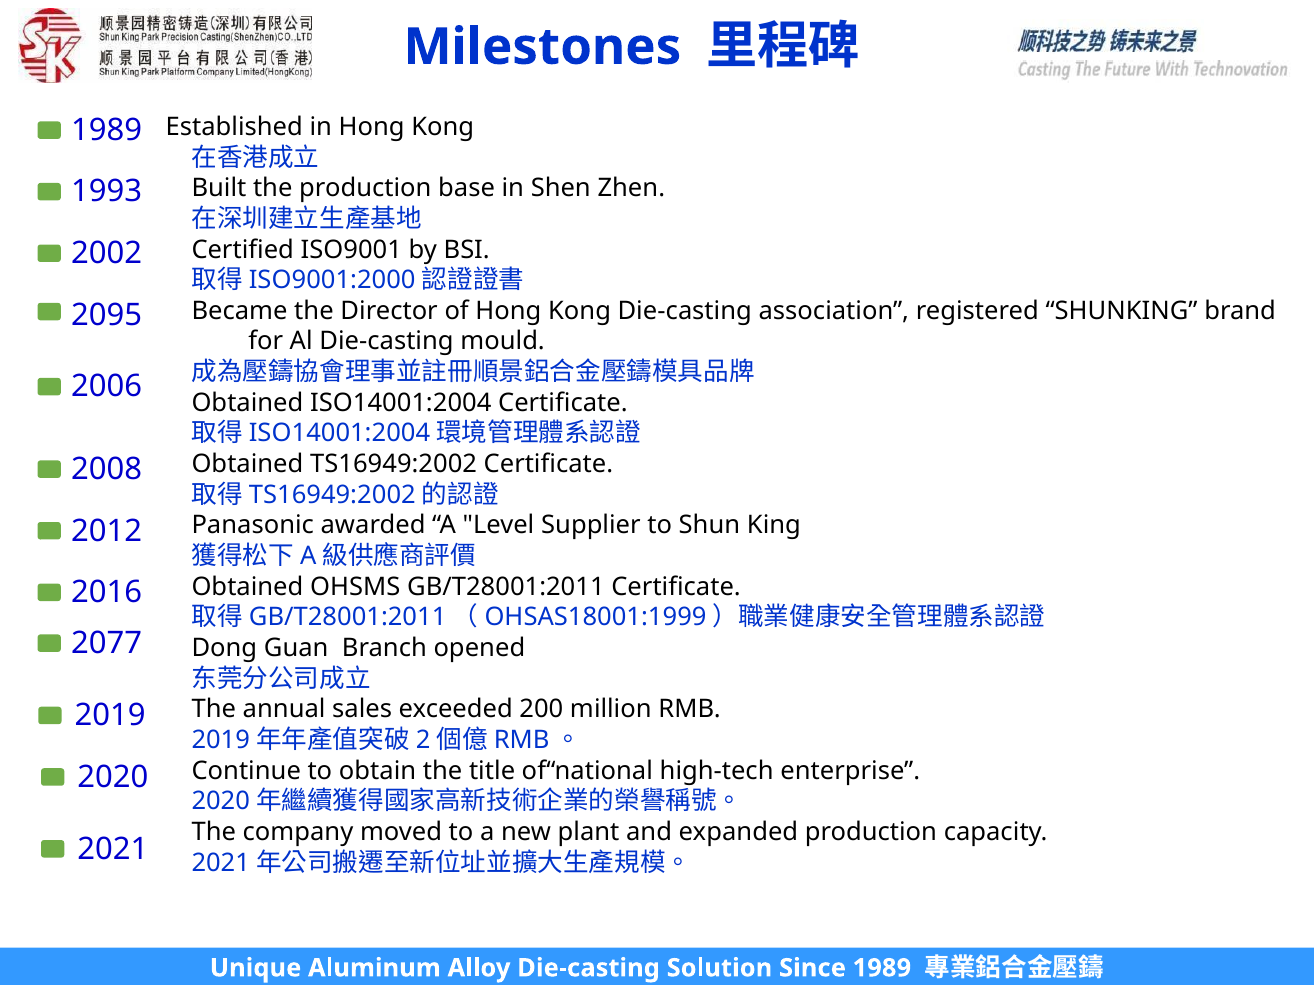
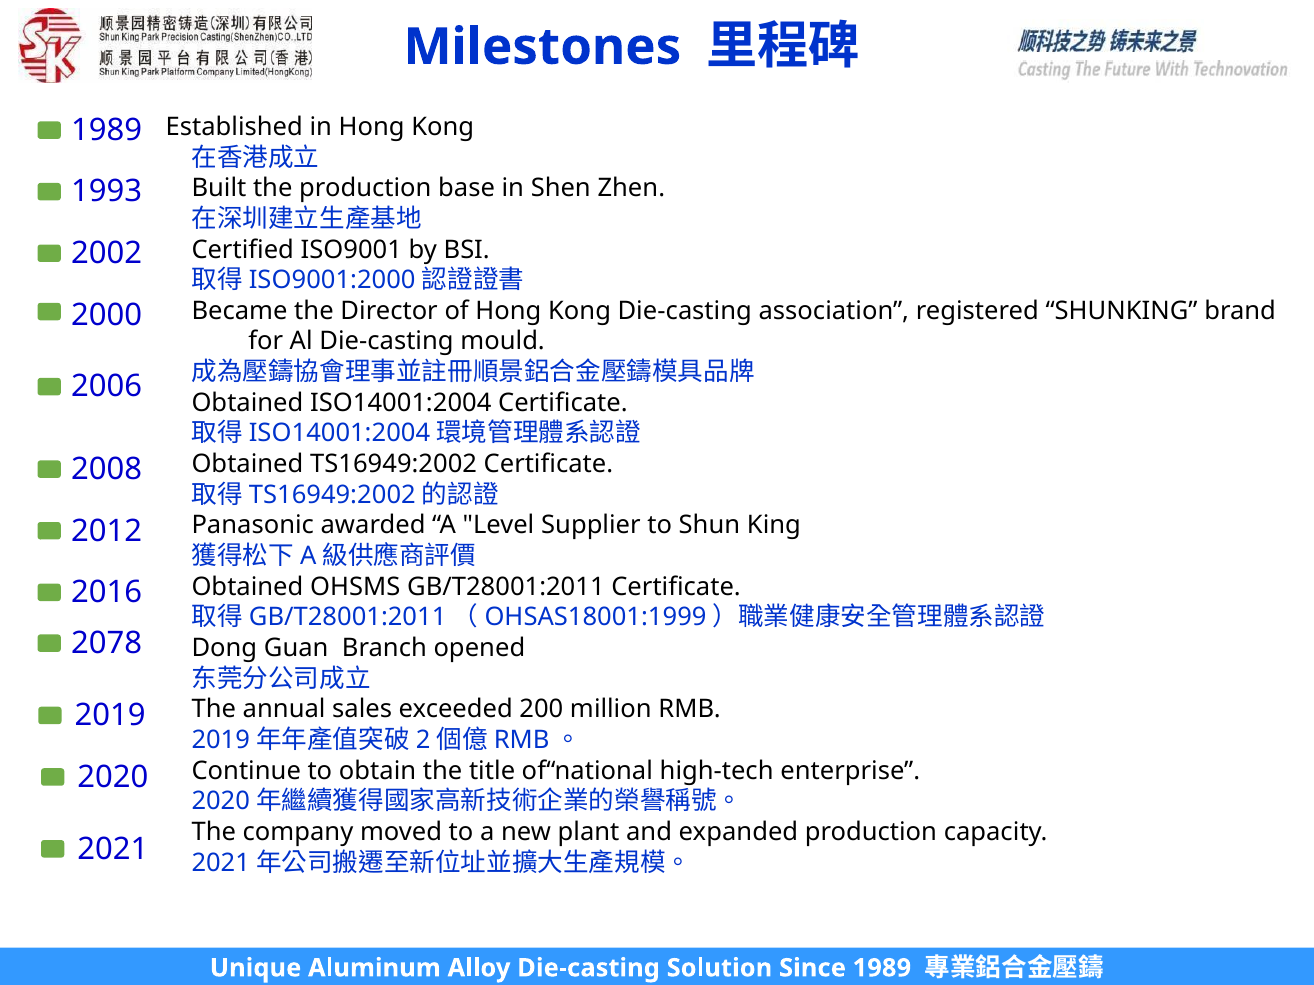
2095: 2095 -> 2000
2077: 2077 -> 2078
